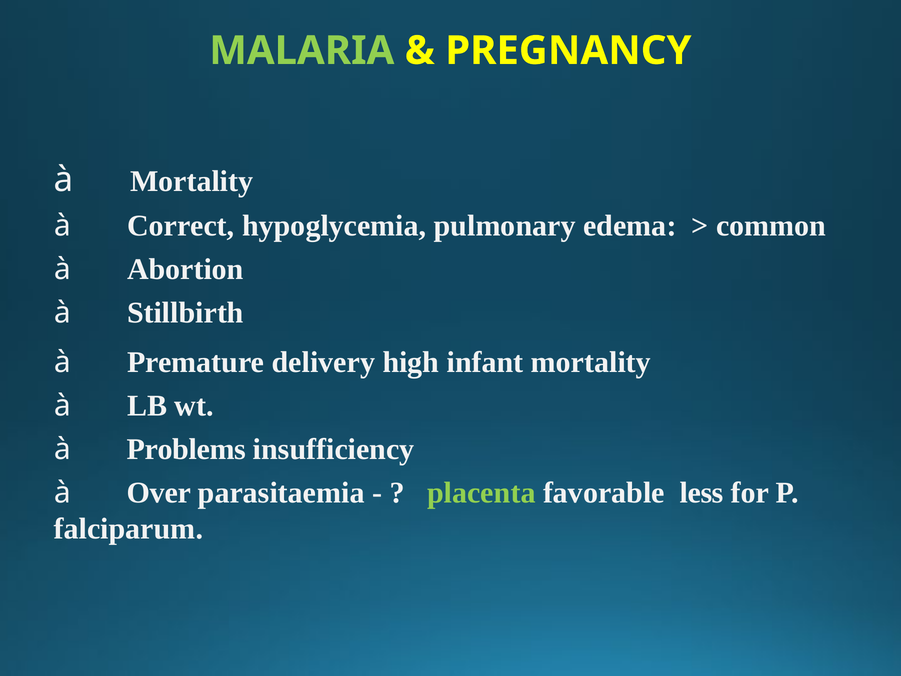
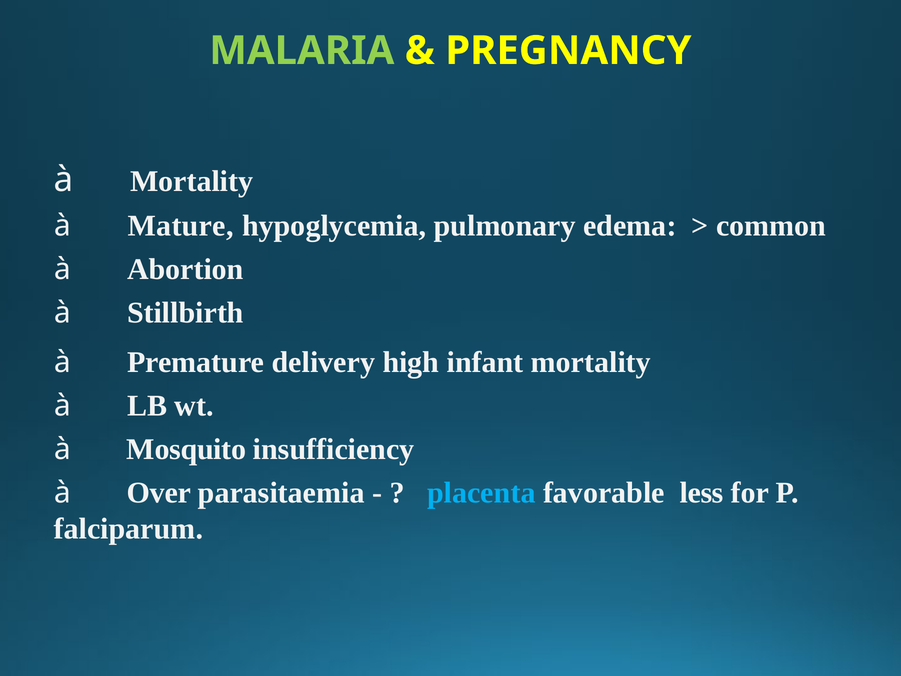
Correct: Correct -> Mature
Problems: Problems -> Mosquito
placenta colour: light green -> light blue
